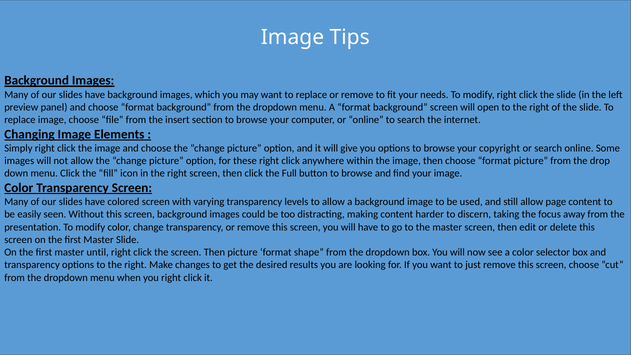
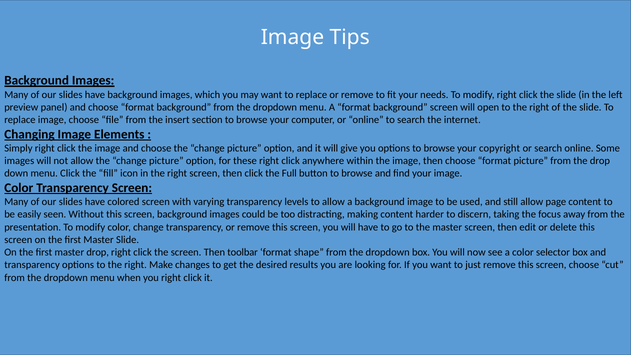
master until: until -> drop
Then picture: picture -> toolbar
